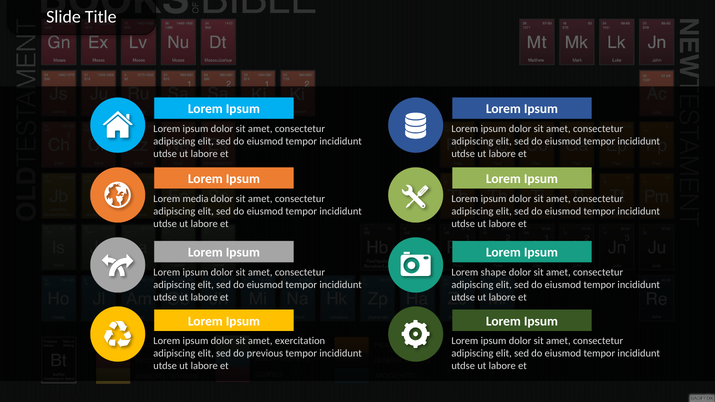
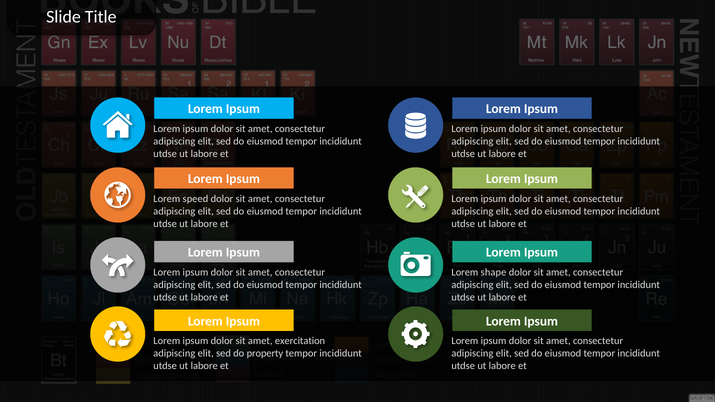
media: media -> speed
previous: previous -> property
